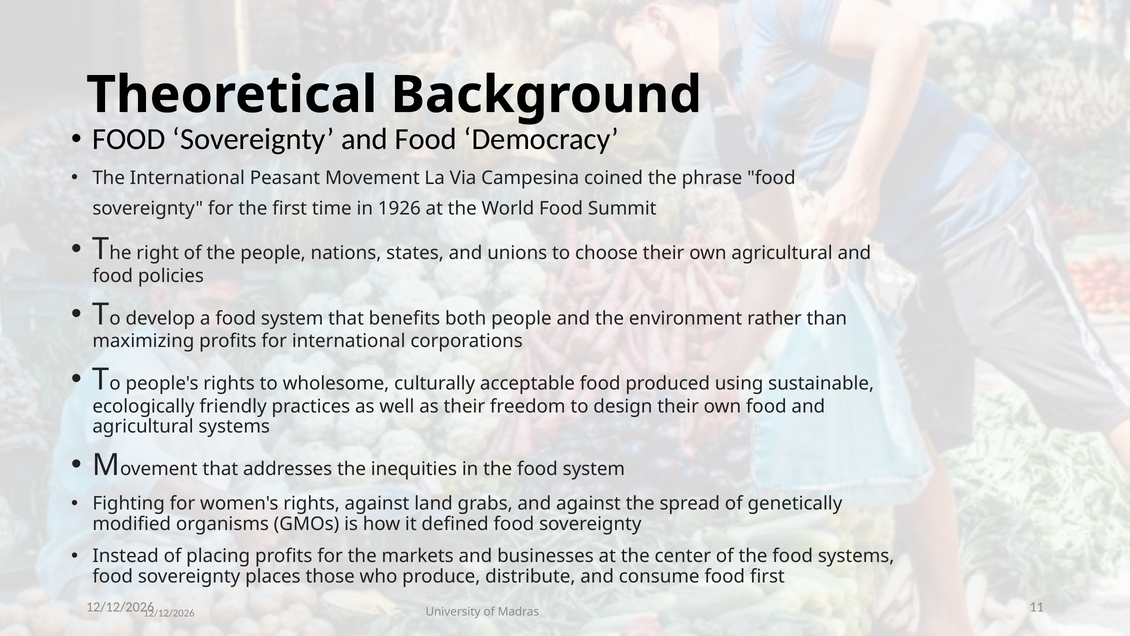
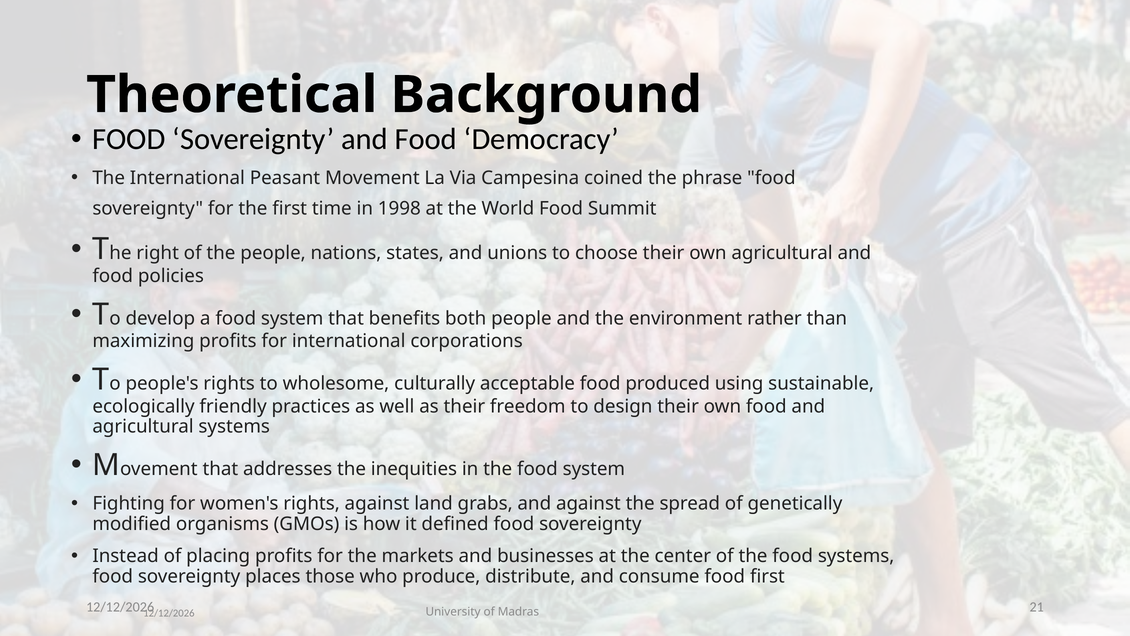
1926: 1926 -> 1998
11: 11 -> 21
